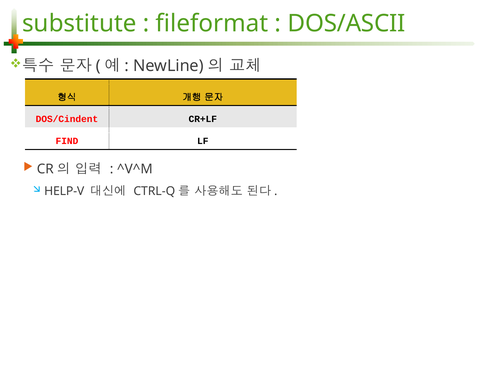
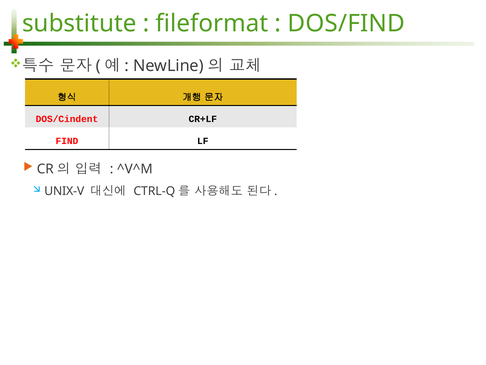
DOS/ASCII: DOS/ASCII -> DOS/FIND
HELP-V: HELP-V -> UNIX-V
